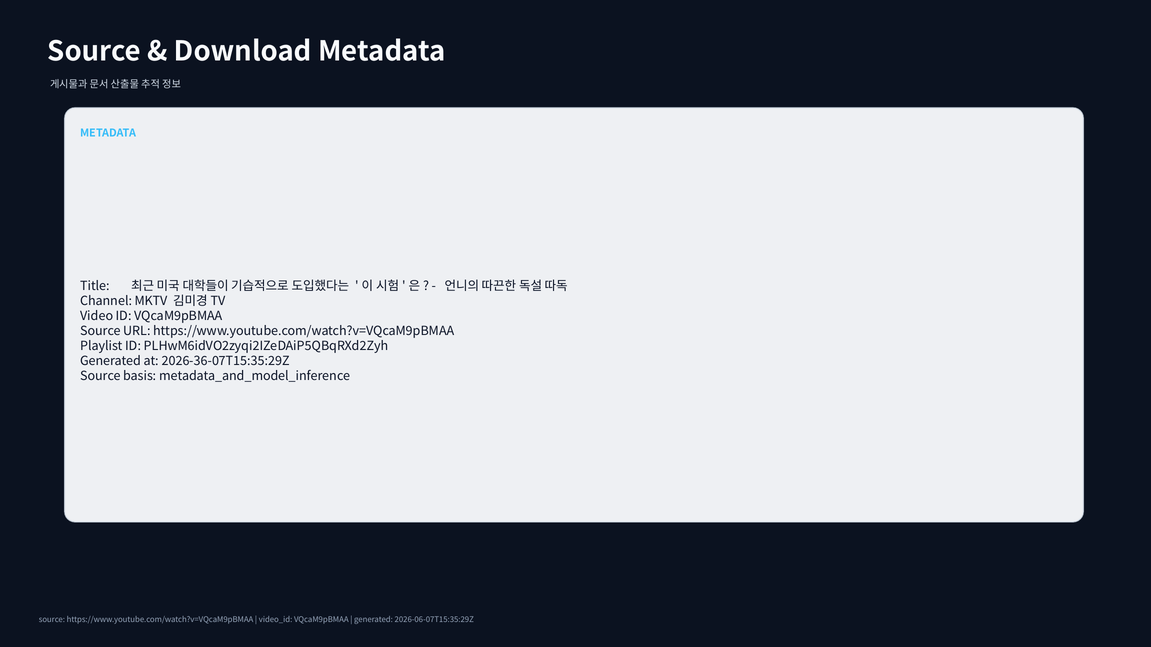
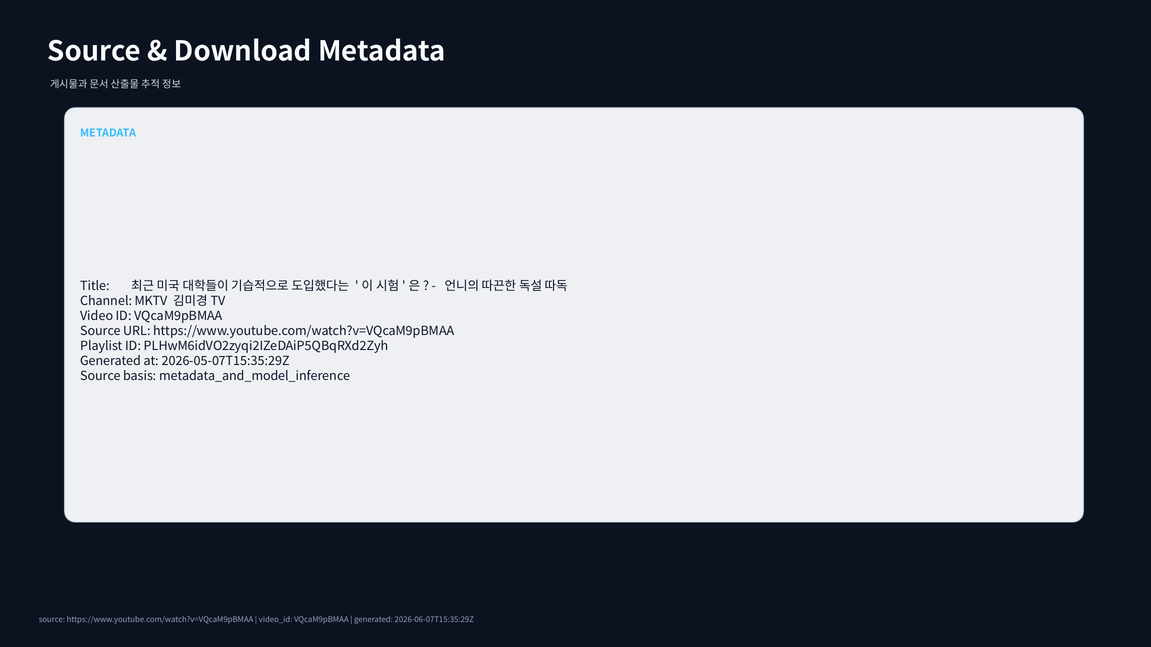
2026-36-07T15:35:29Z: 2026-36-07T15:35:29Z -> 2026-05-07T15:35:29Z
